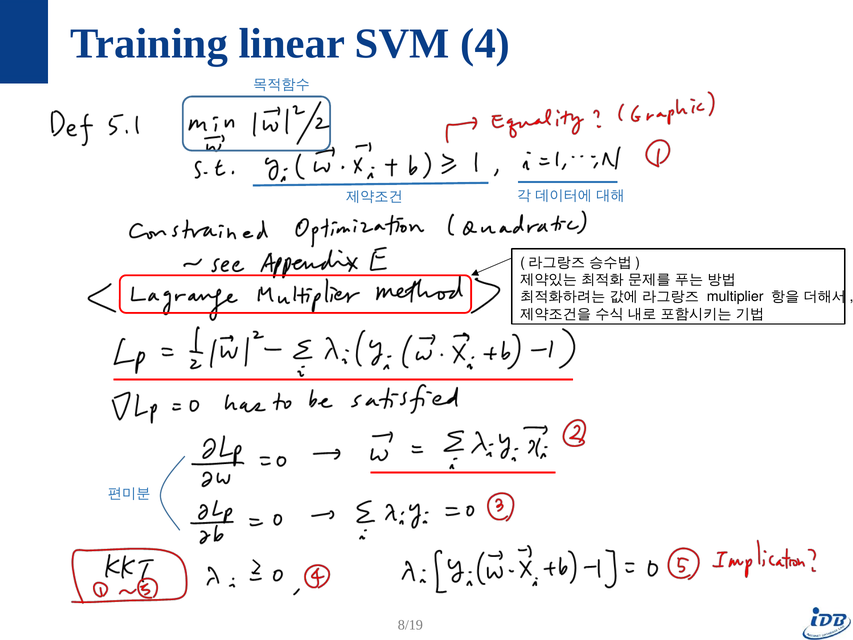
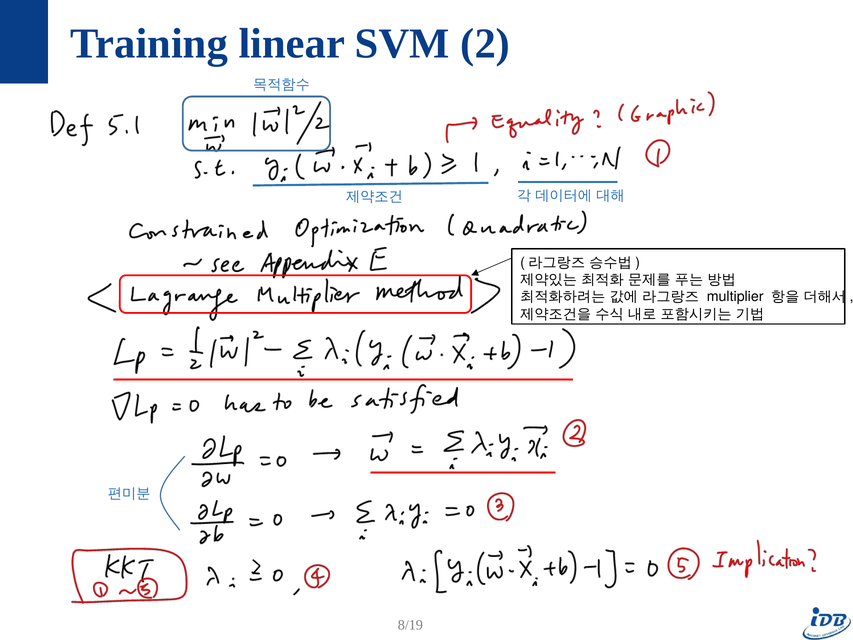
4: 4 -> 2
